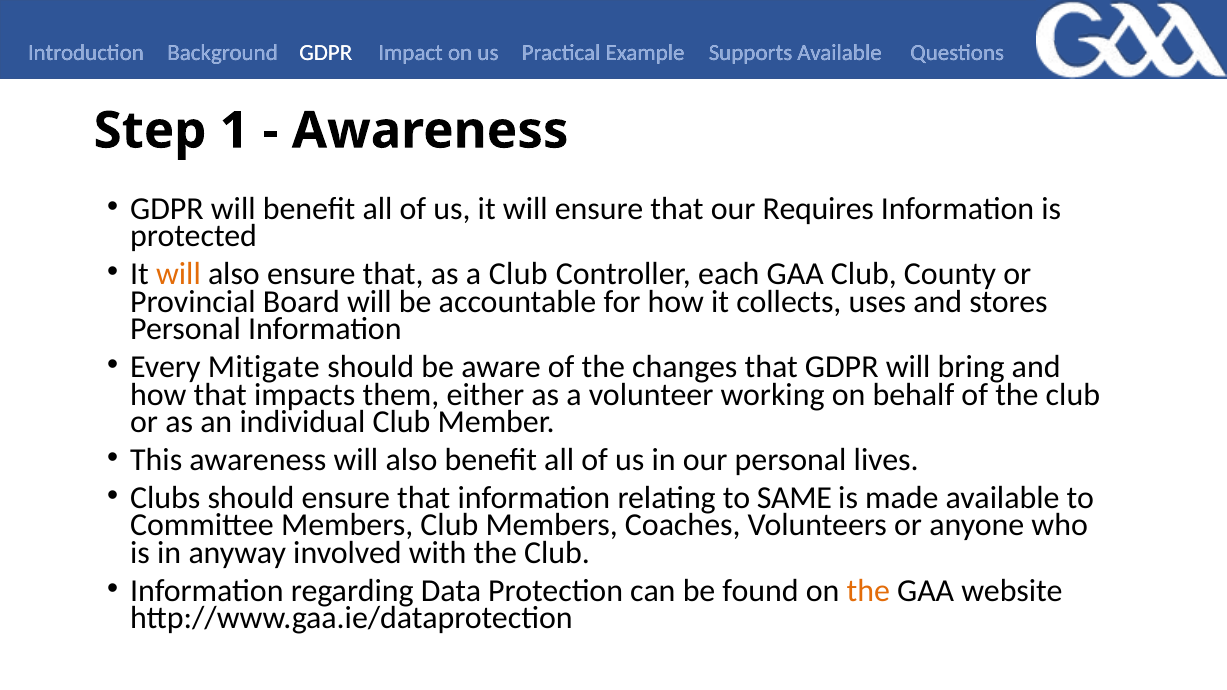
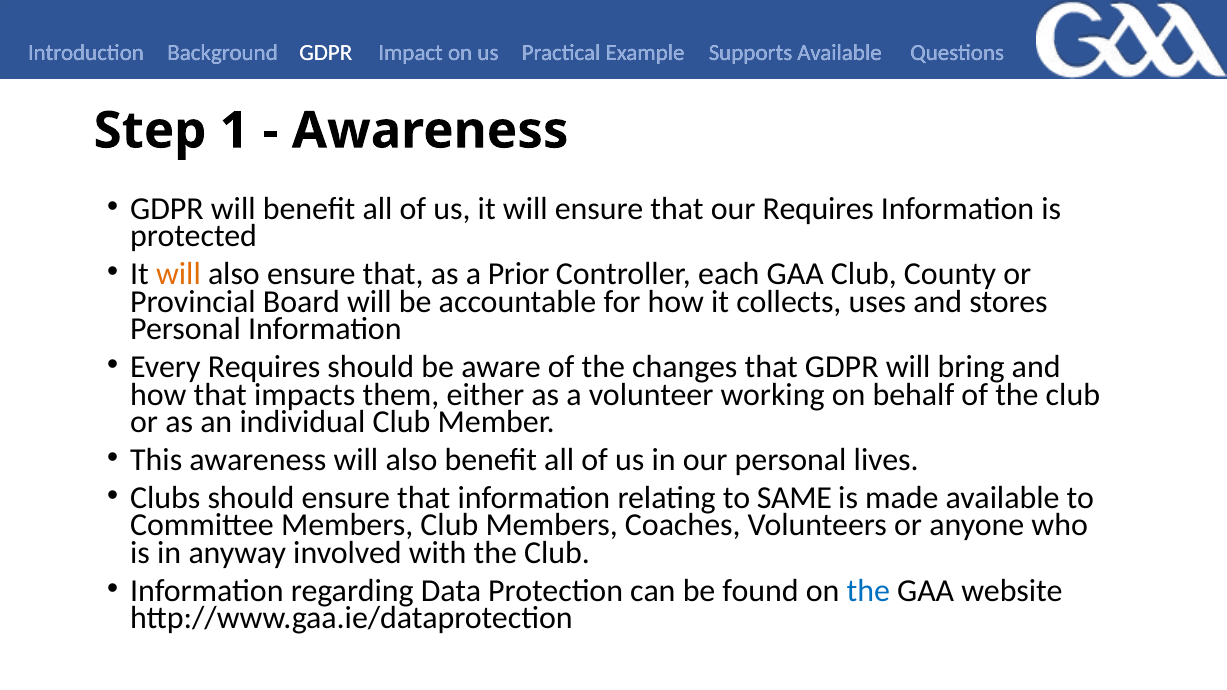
a Club: Club -> Prior
Every Mitigate: Mitigate -> Requires
the at (868, 591) colour: orange -> blue
